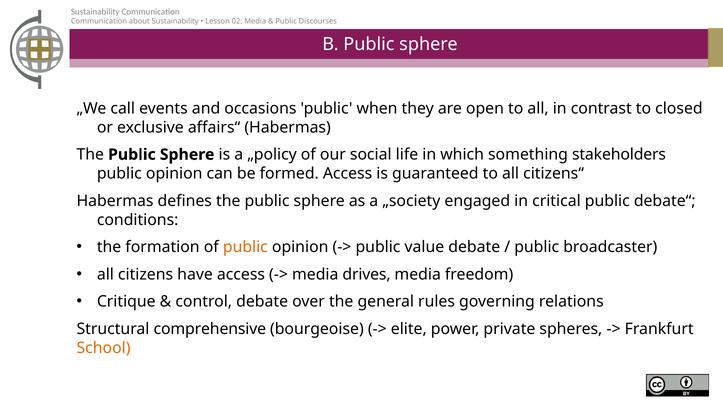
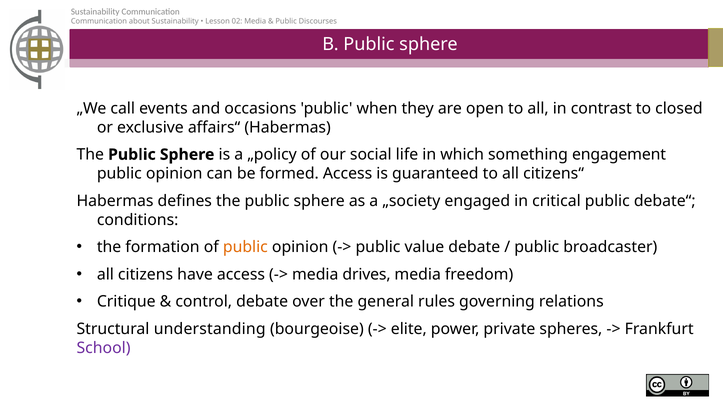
stakeholders: stakeholders -> engagement
comprehensive: comprehensive -> understanding
School colour: orange -> purple
